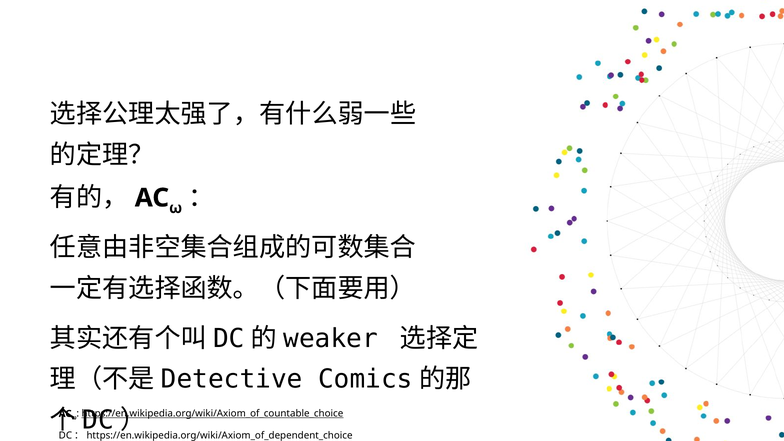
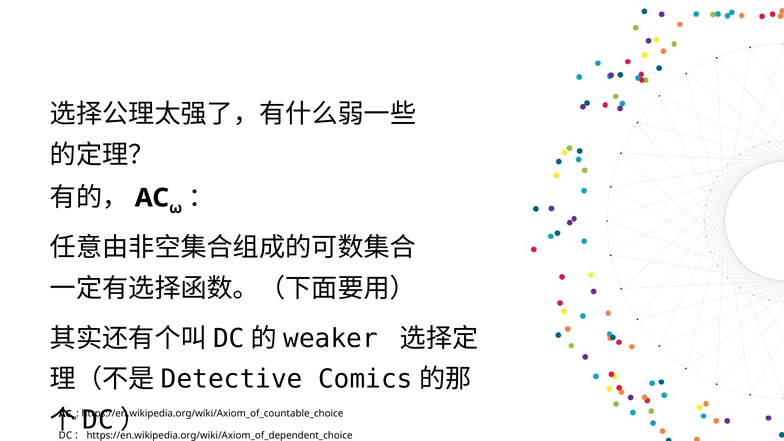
https://en.wikipedia.org/wiki/Axiom_of_countable_choice underline: present -> none
